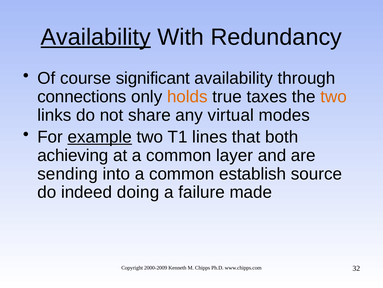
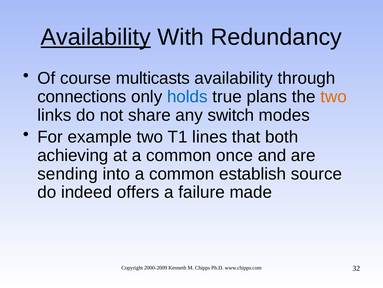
significant: significant -> multicasts
holds colour: orange -> blue
taxes: taxes -> plans
virtual: virtual -> switch
example underline: present -> none
layer: layer -> once
doing: doing -> offers
